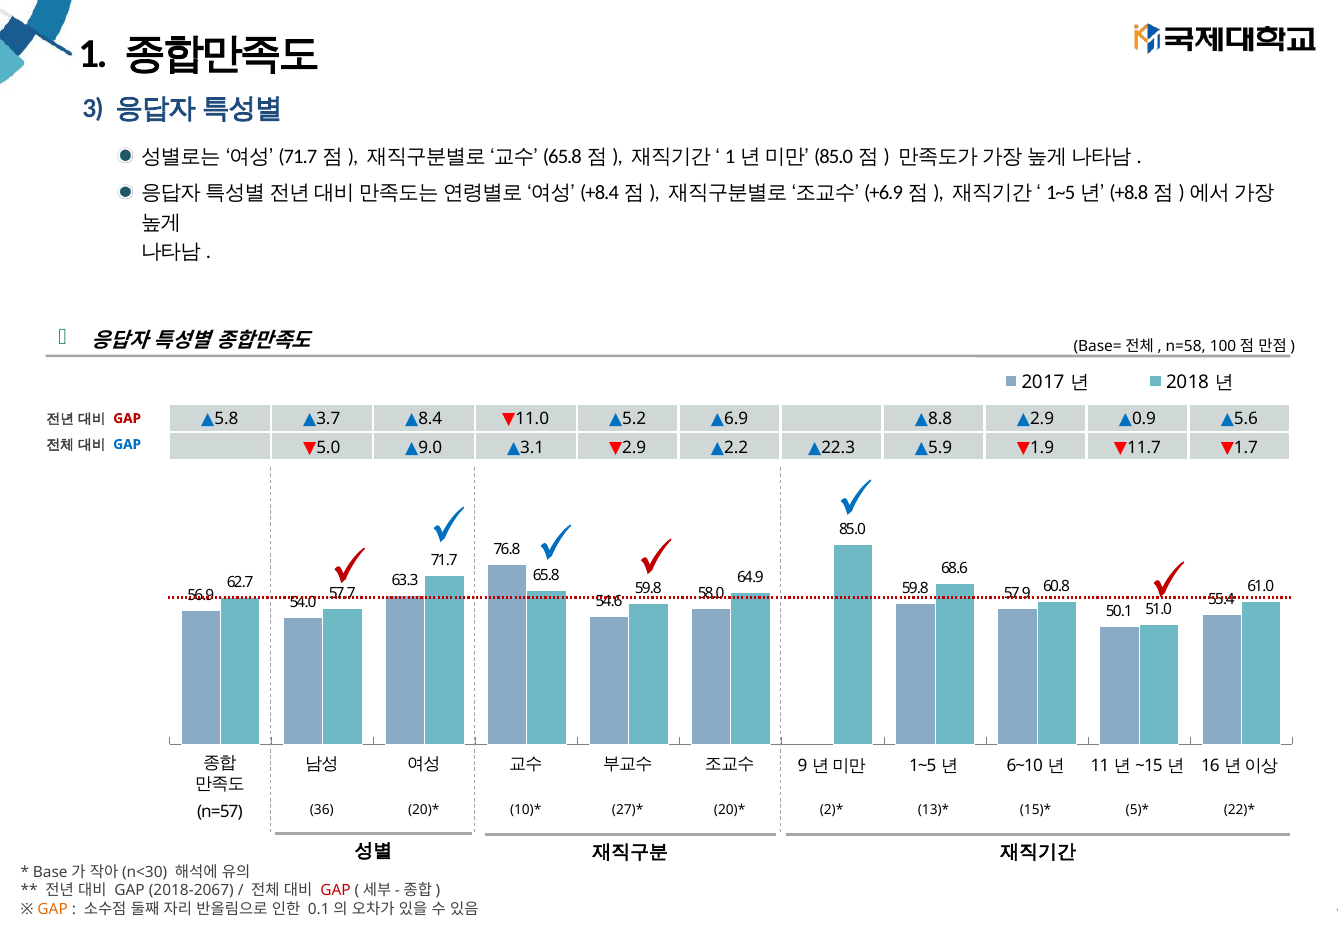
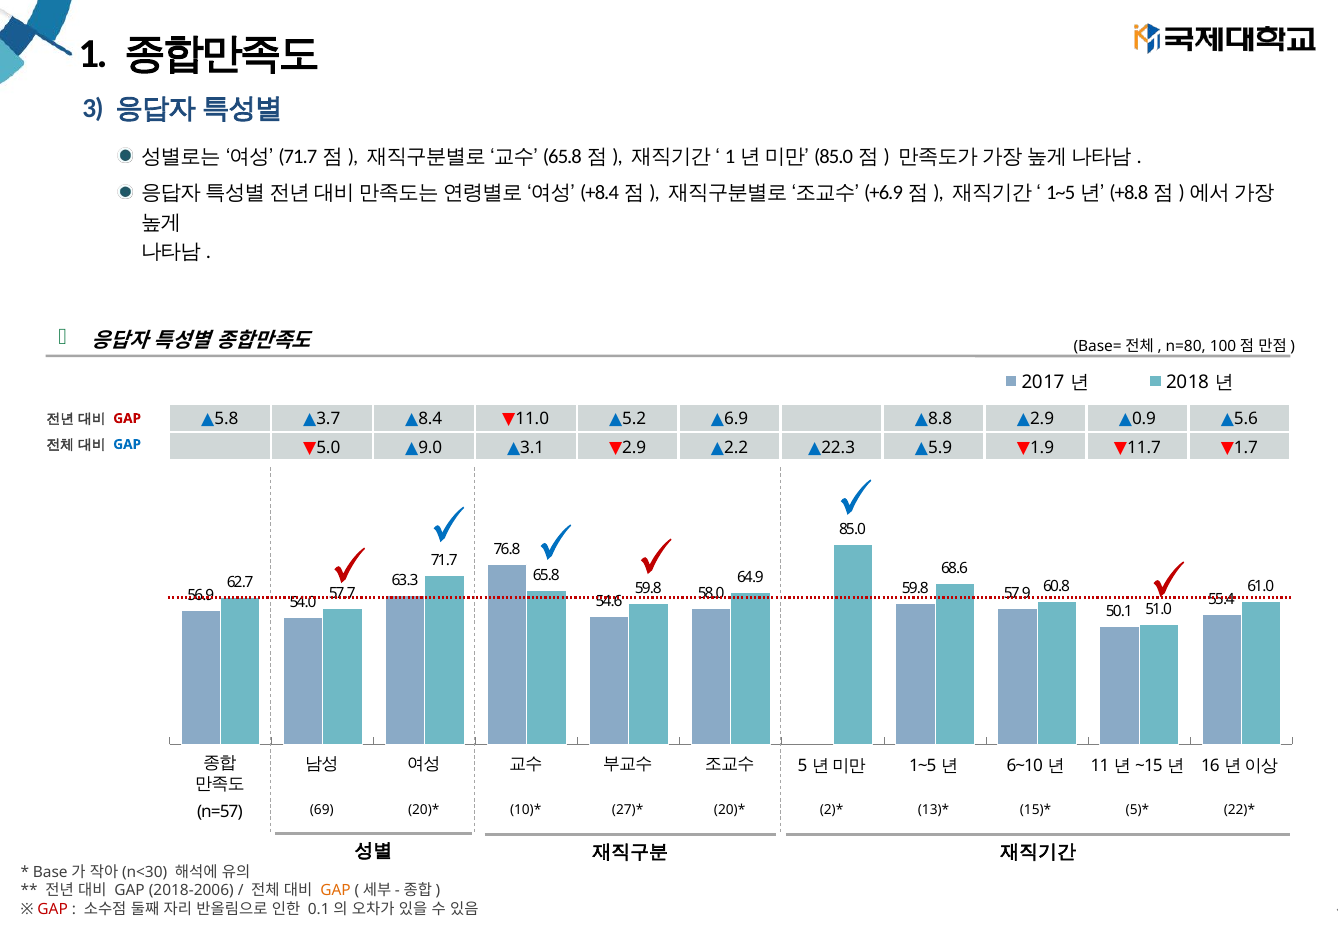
n=58: n=58 -> n=80
9: 9 -> 5
36: 36 -> 69
2018-2067: 2018-2067 -> 2018-2006
GAP at (335, 891) colour: red -> orange
GAP at (53, 909) colour: orange -> red
